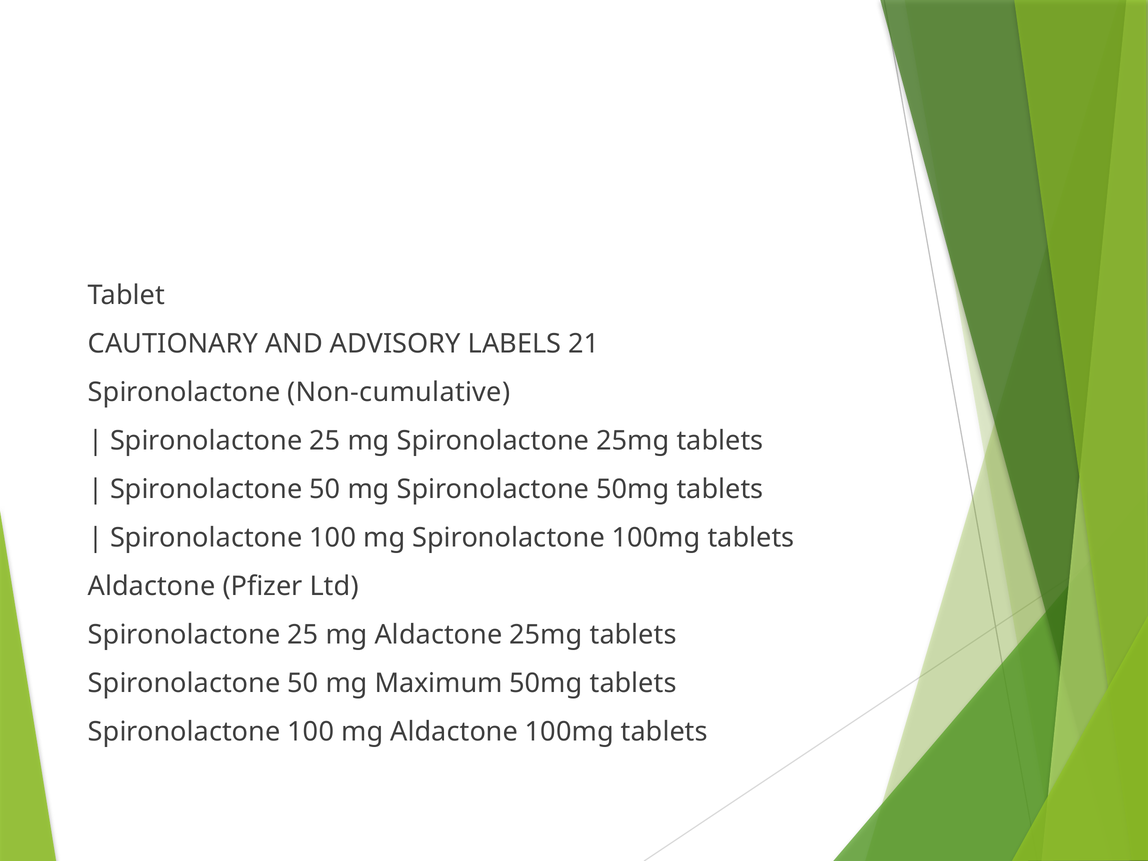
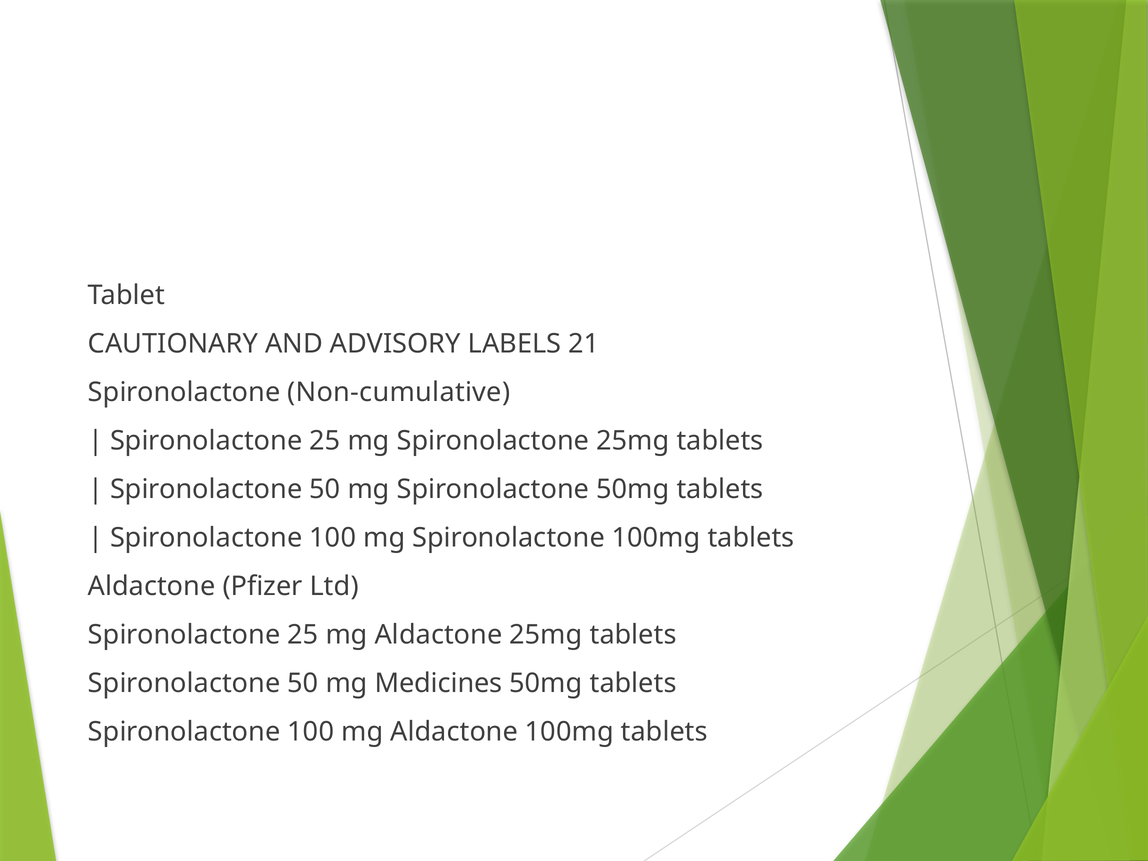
Maximum: Maximum -> Medicines
